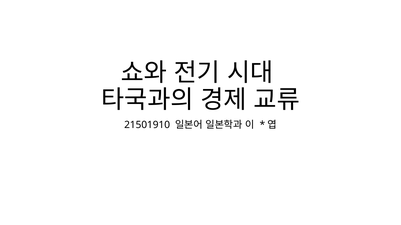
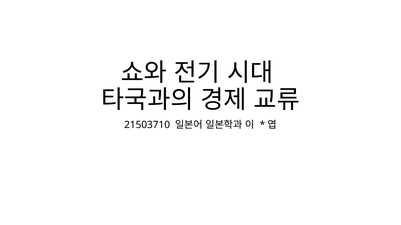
21501910: 21501910 -> 21503710
